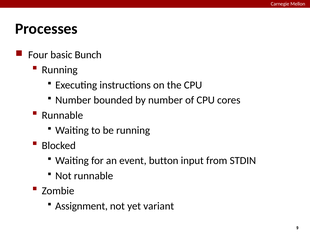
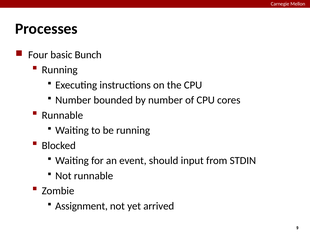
button: button -> should
variant: variant -> arrived
